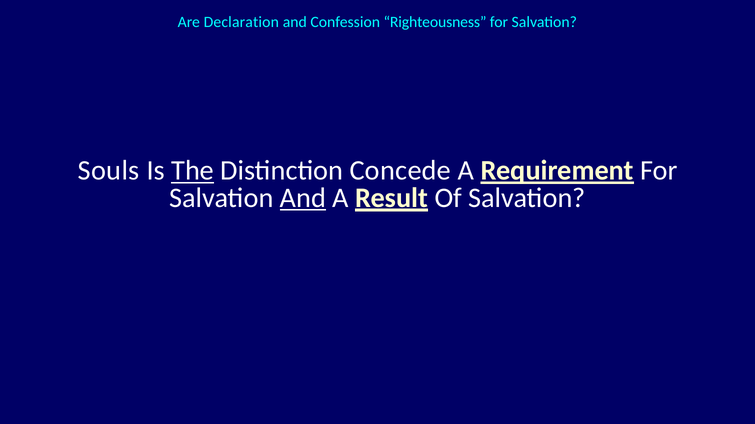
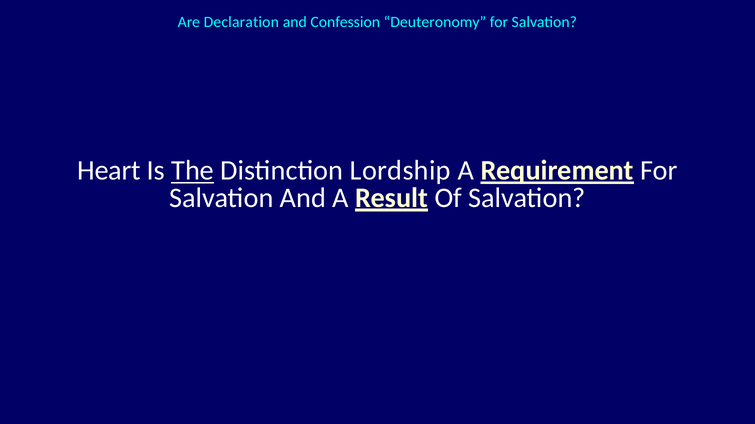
Righteousness: Righteousness -> Deuteronomy
Souls: Souls -> Heart
Concede: Concede -> Lordship
And at (303, 198) underline: present -> none
